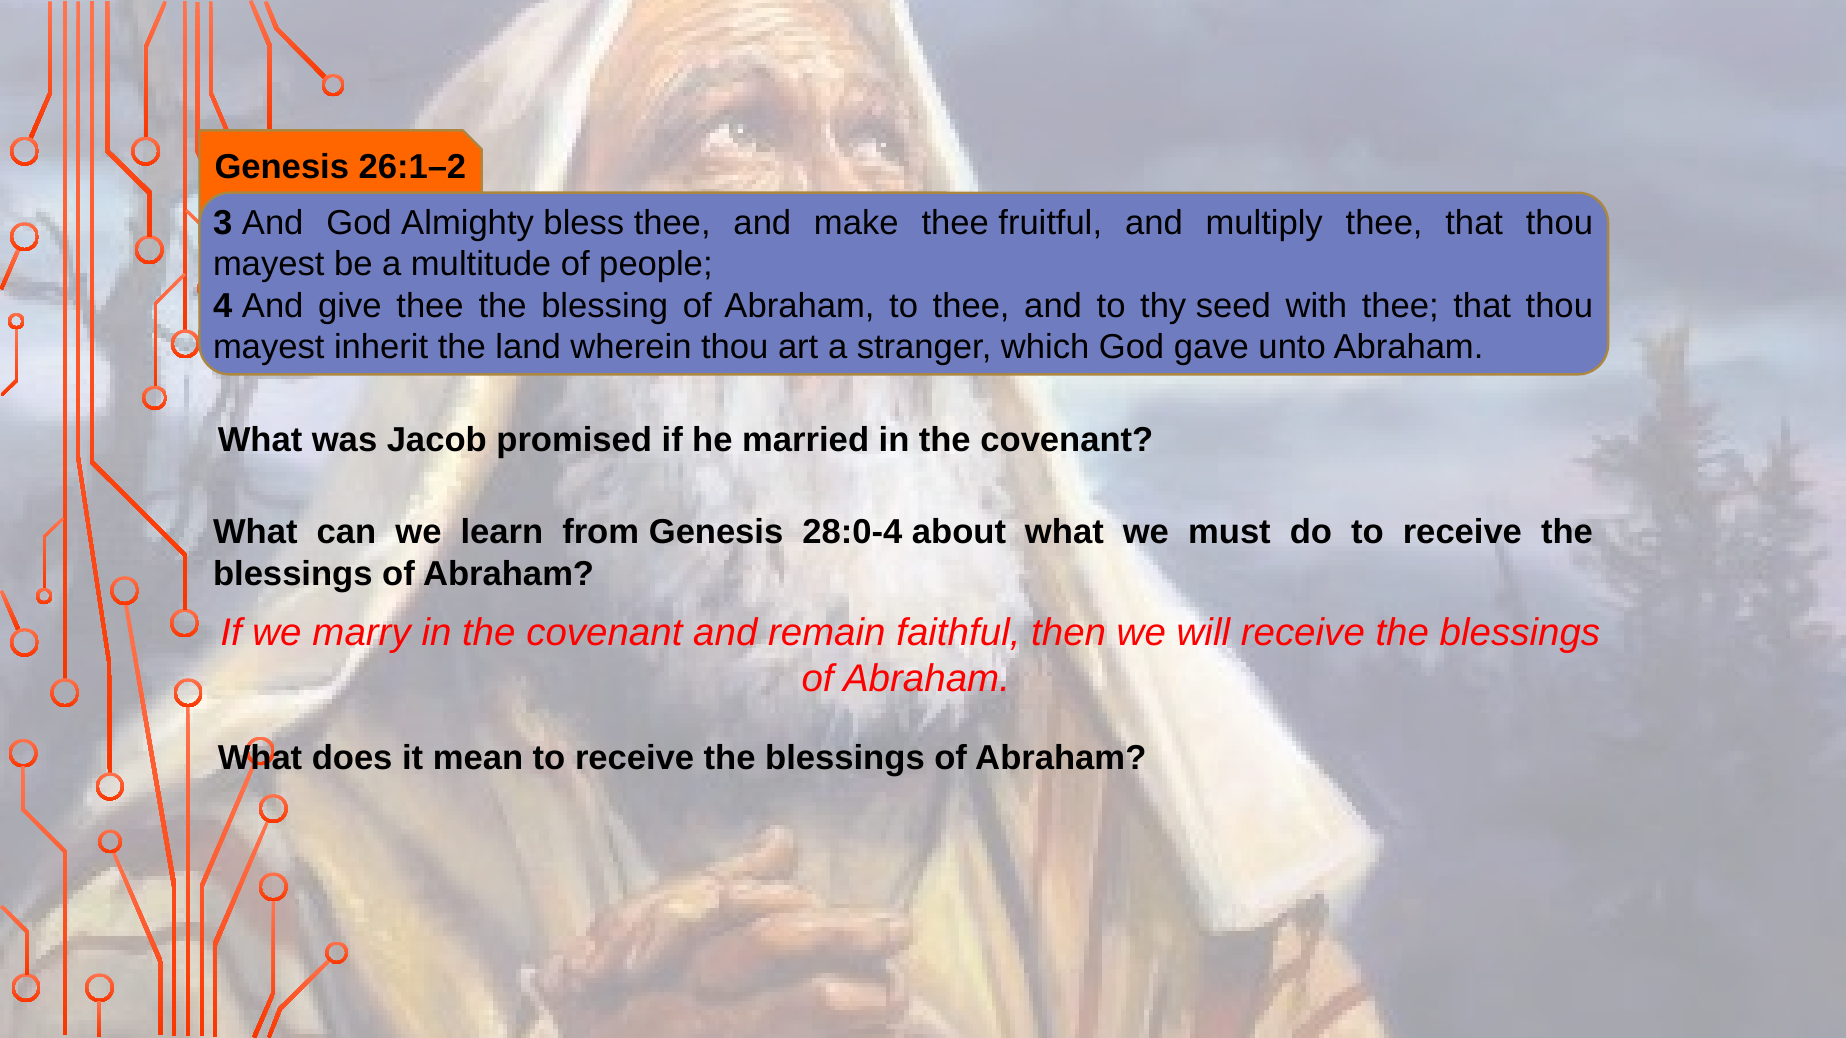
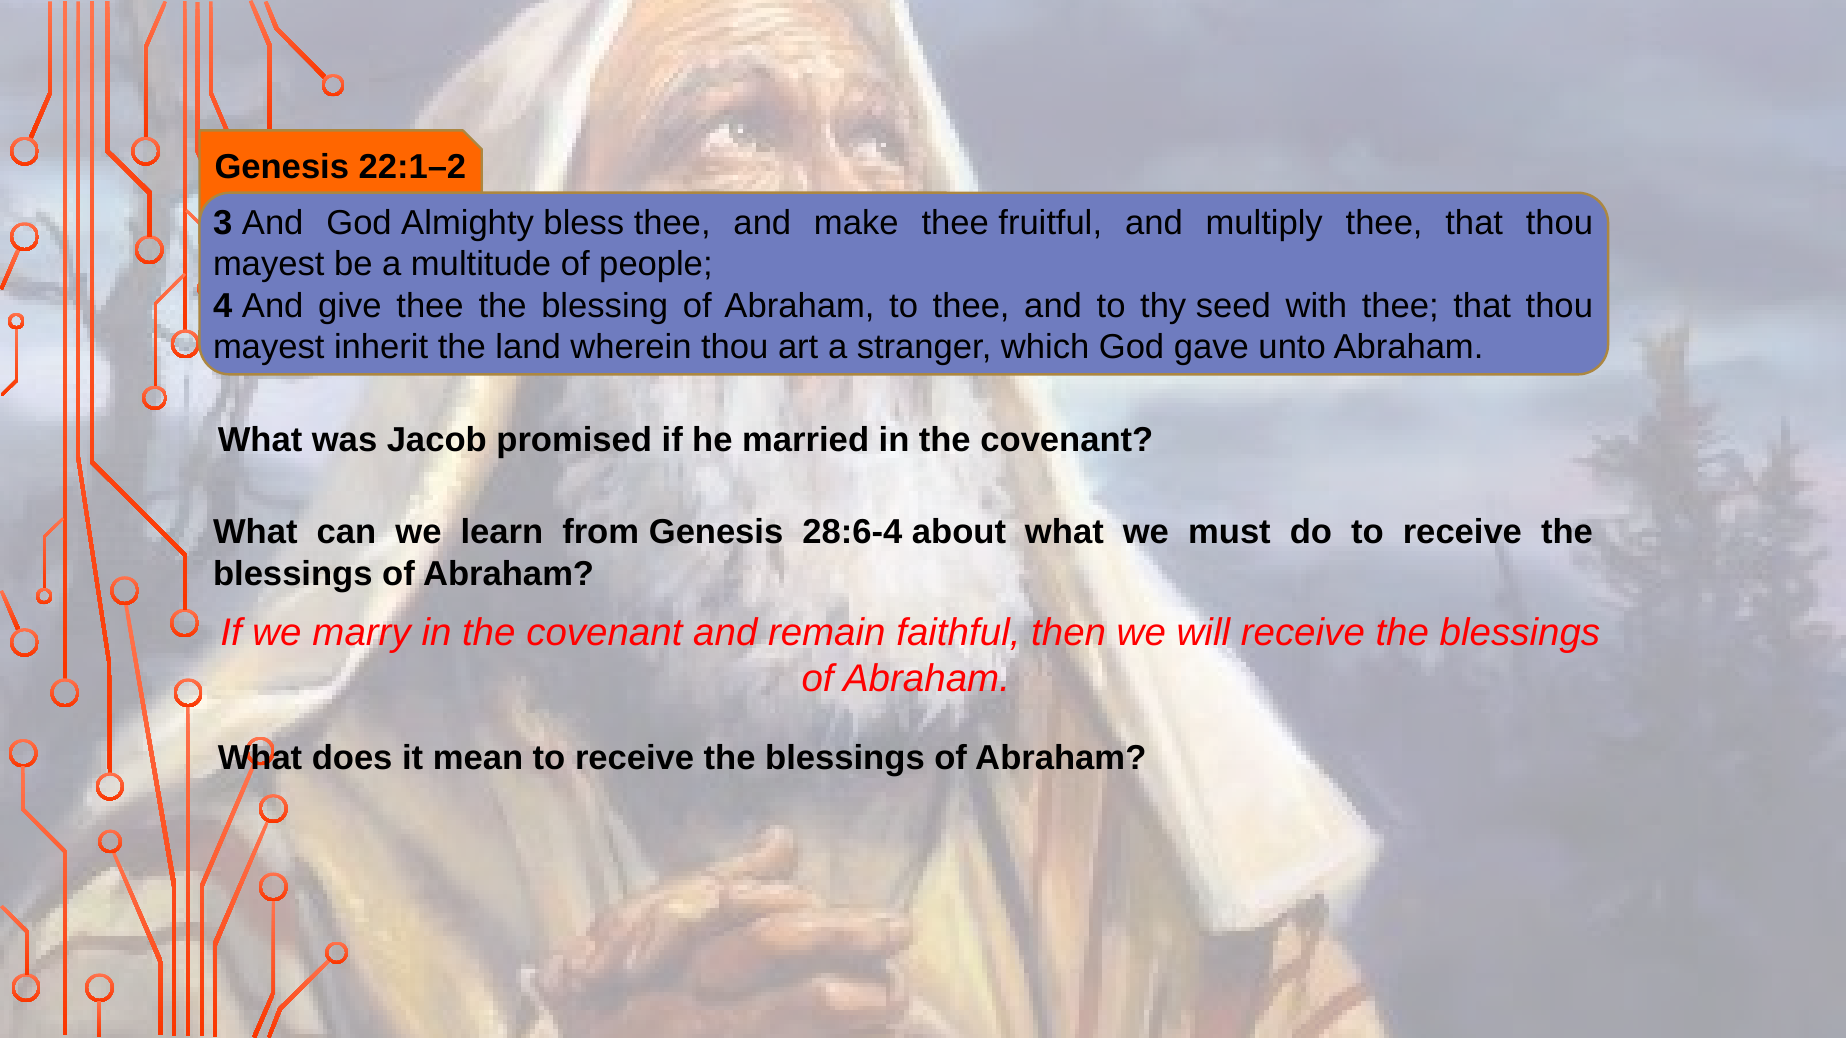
26:1–2: 26:1–2 -> 22:1–2
28:0-4: 28:0-4 -> 28:6-4
